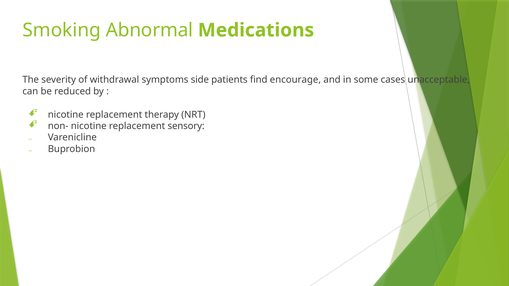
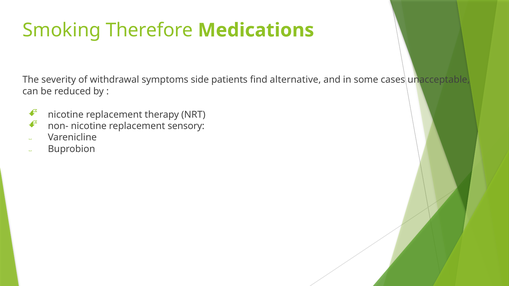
Abnormal: Abnormal -> Therefore
encourage: encourage -> alternative
